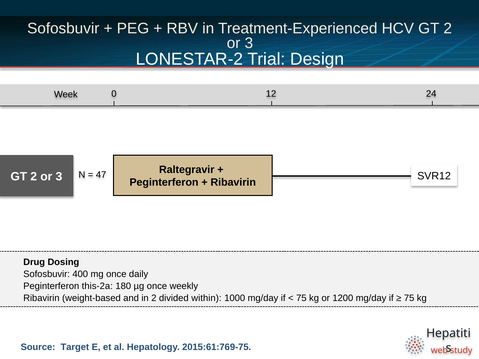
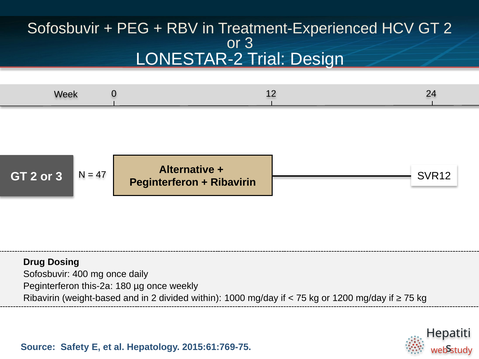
Raltegravir: Raltegravir -> Alternative
Target: Target -> Safety
